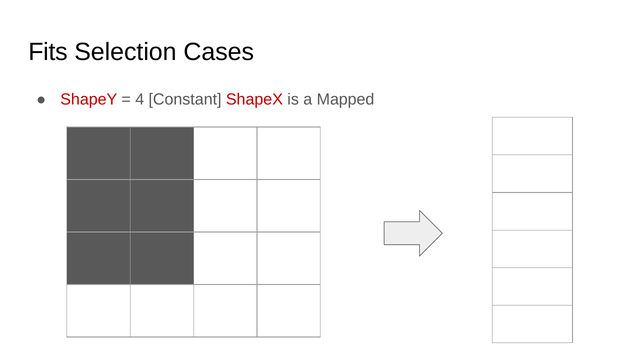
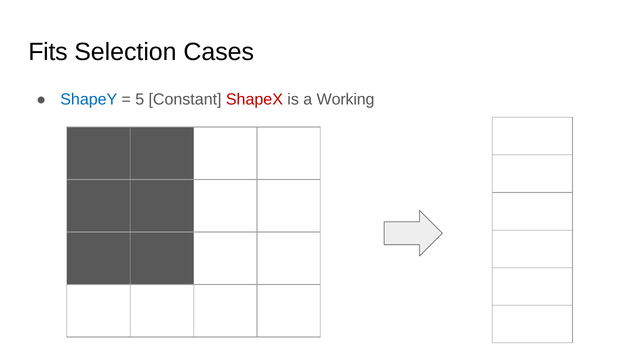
ShapeY colour: red -> blue
4: 4 -> 5
Mapped: Mapped -> Working
